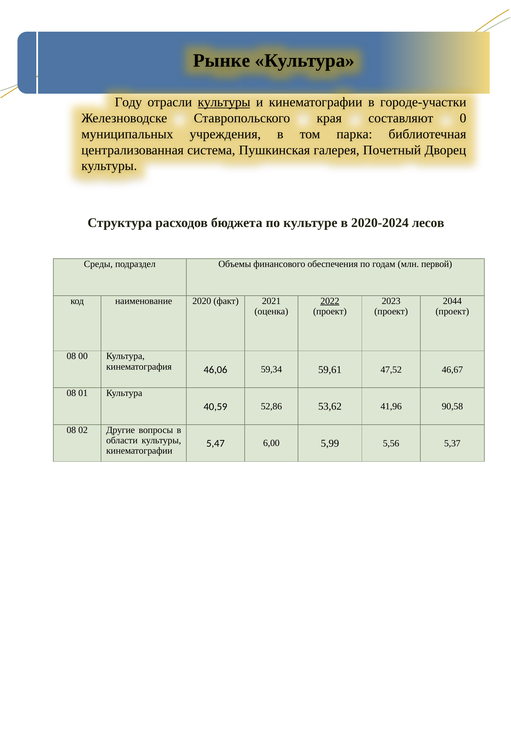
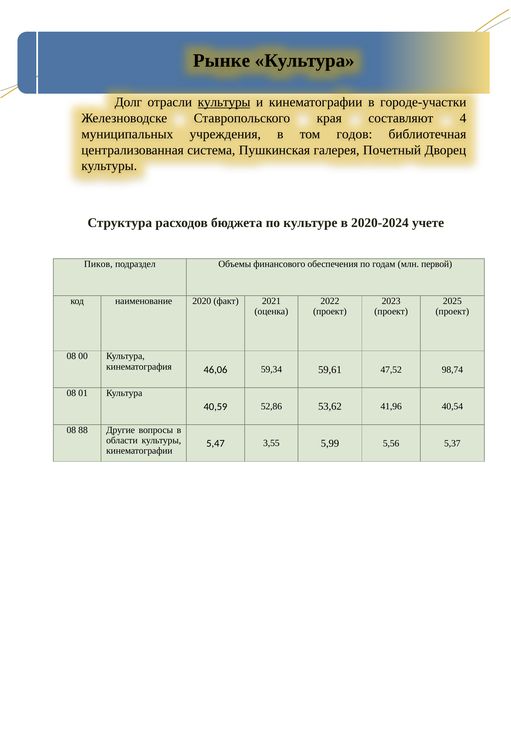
Году: Году -> Долг
0: 0 -> 4
парка: парка -> годов
лесов: лесов -> учете
Среды: Среды -> Пиков
2022 underline: present -> none
2044: 2044 -> 2025
46,67: 46,67 -> 98,74
90,58: 90,58 -> 40,54
02: 02 -> 88
6,00: 6,00 -> 3,55
